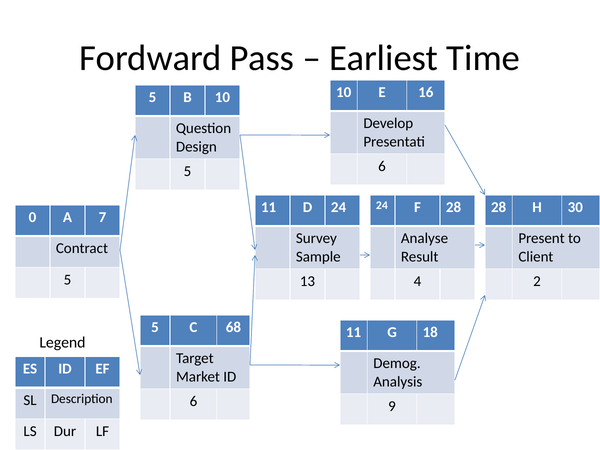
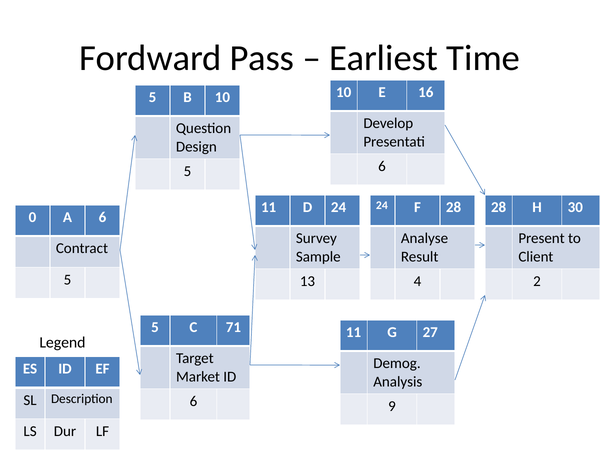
A 7: 7 -> 6
68: 68 -> 71
18: 18 -> 27
